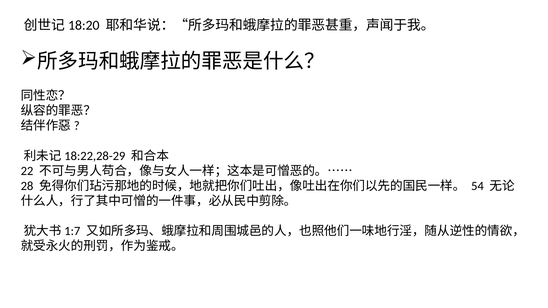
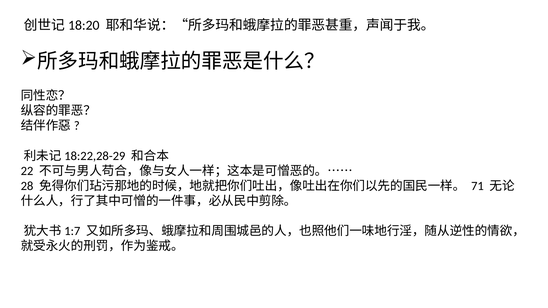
54: 54 -> 71
